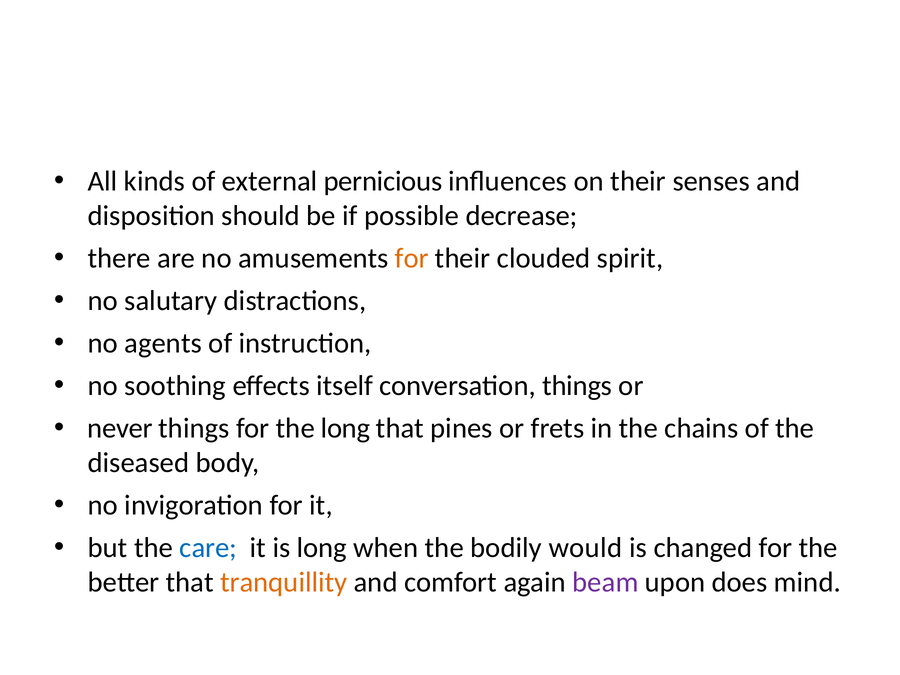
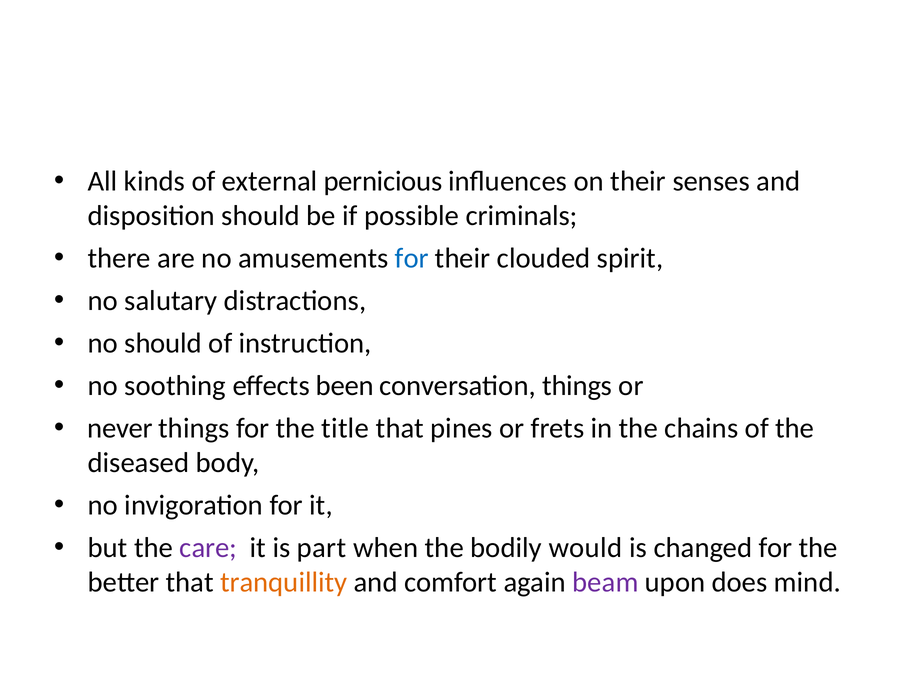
decrease: decrease -> criminals
for at (412, 258) colour: orange -> blue
no agents: agents -> should
itself: itself -> been
the long: long -> title
care colour: blue -> purple
is long: long -> part
